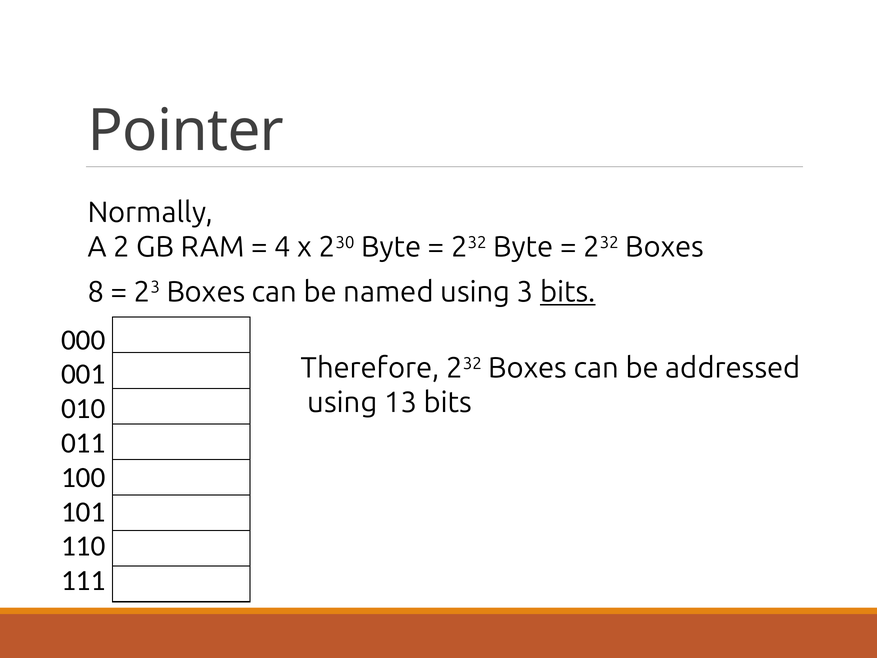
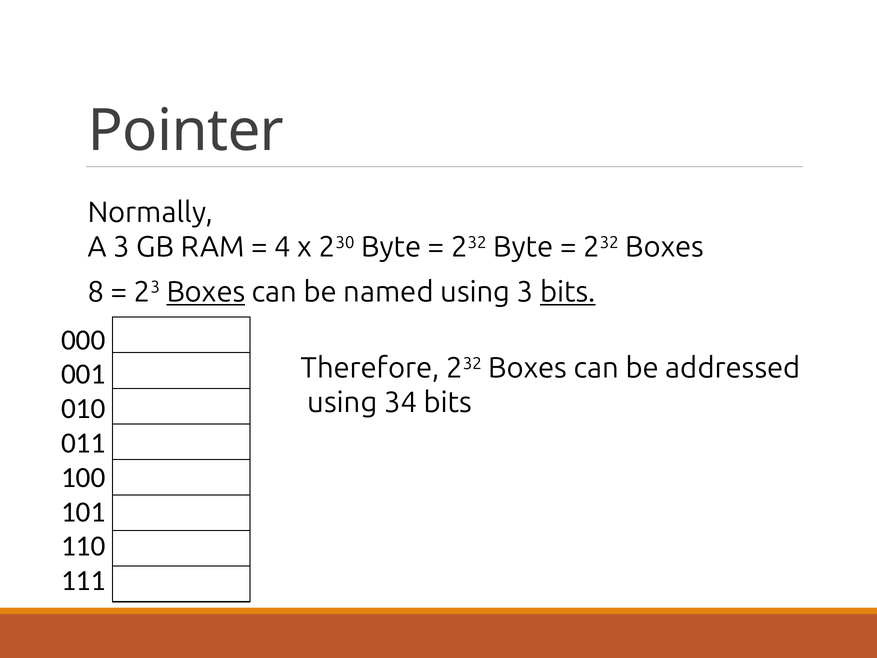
A 2: 2 -> 3
Boxes at (206, 292) underline: none -> present
13: 13 -> 34
